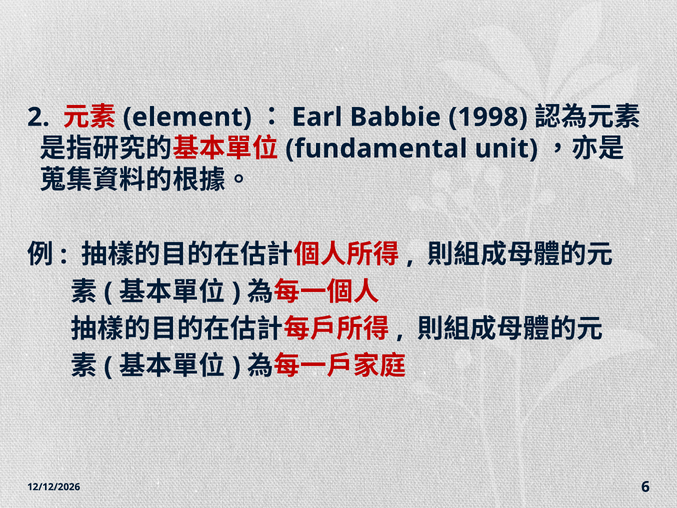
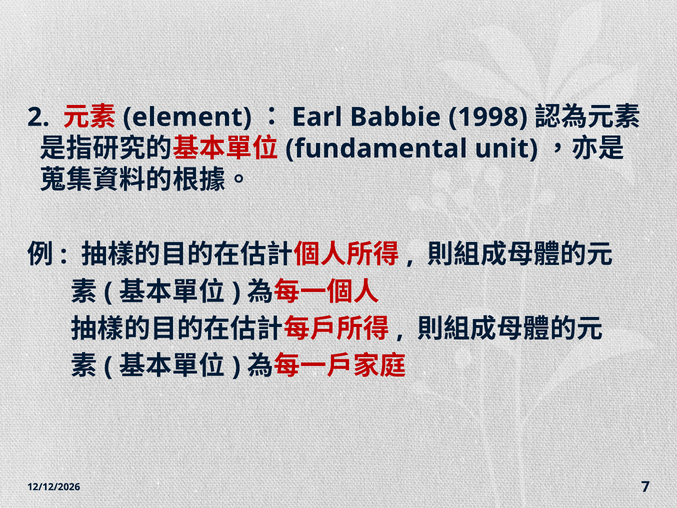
6: 6 -> 7
